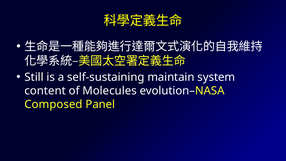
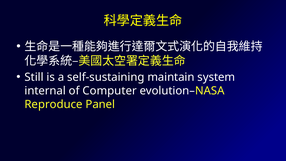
content: content -> internal
Molecules: Molecules -> Computer
Composed: Composed -> Reproduce
